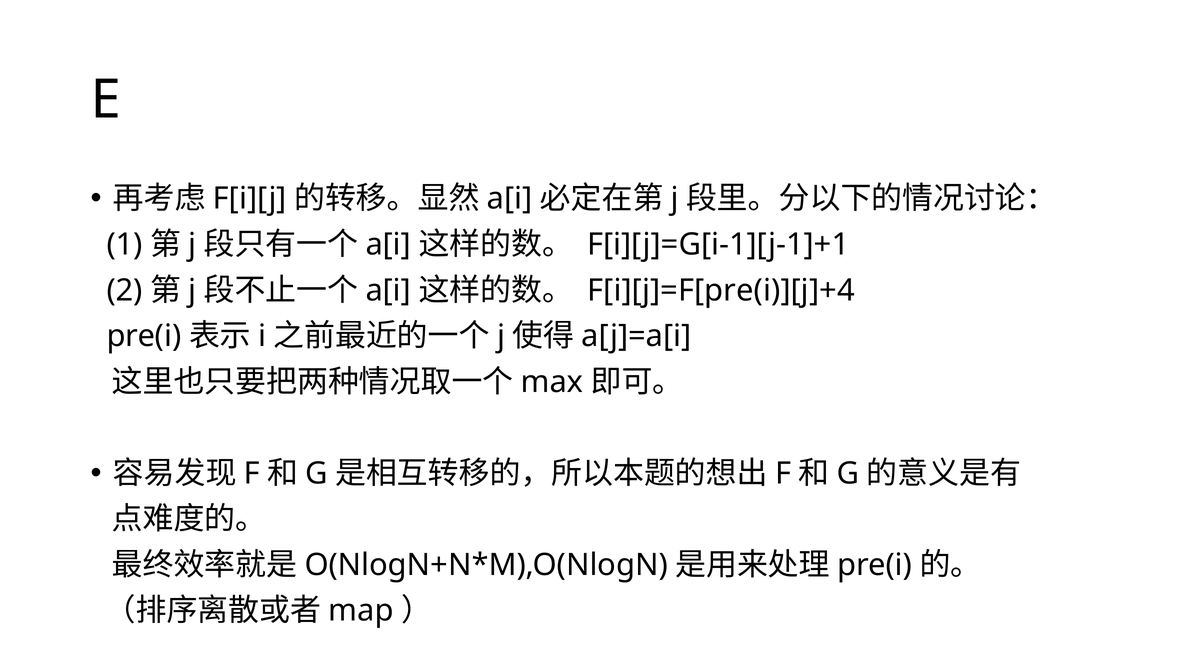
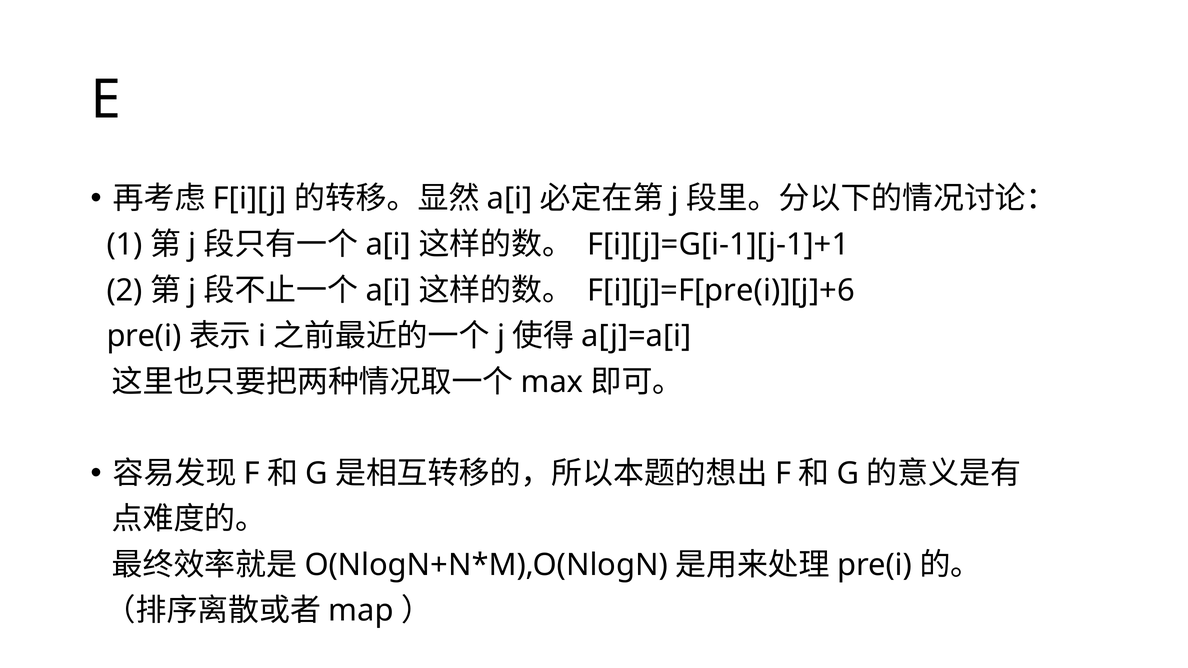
F[i][j]=F[pre(i)][j]+4: F[i][j]=F[pre(i)][j]+4 -> F[i][j]=F[pre(i)][j]+6
